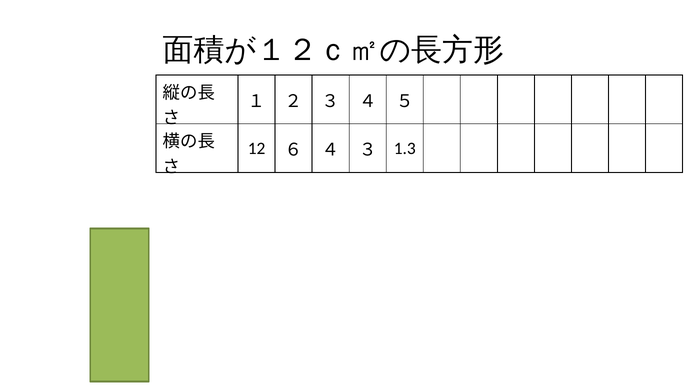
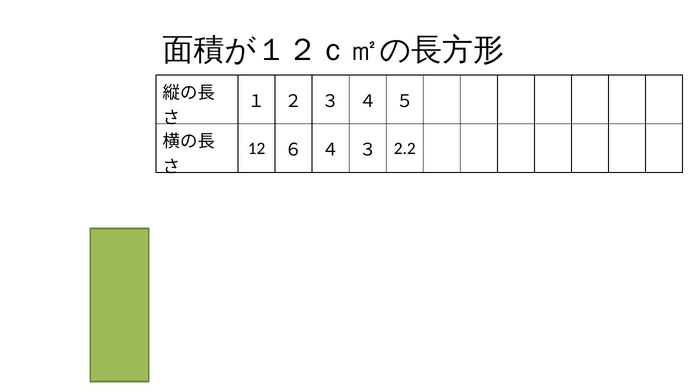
1.3: 1.3 -> 2.2
